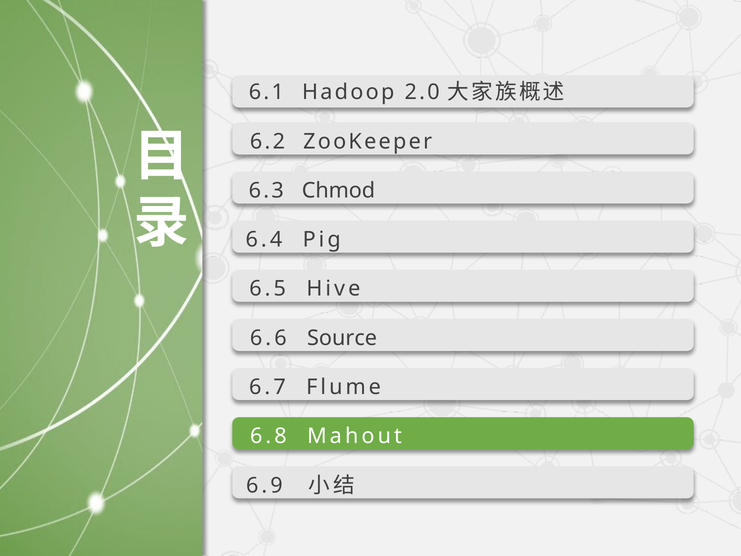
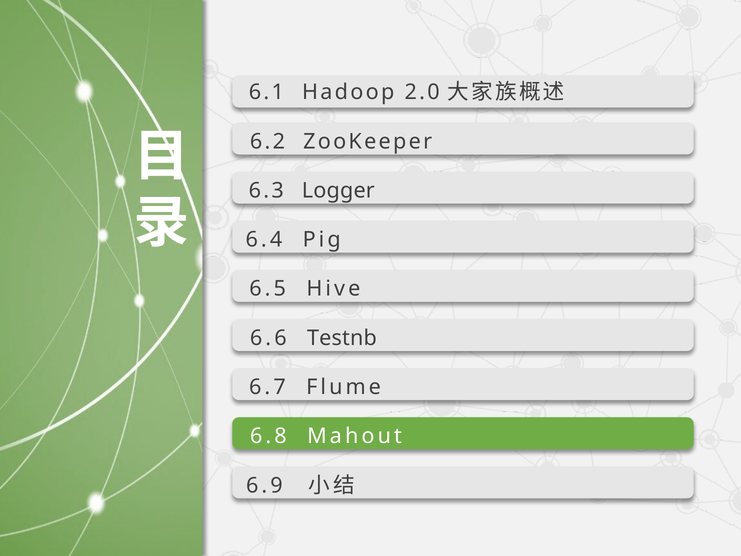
Chmod: Chmod -> Logger
Source: Source -> Testnb
